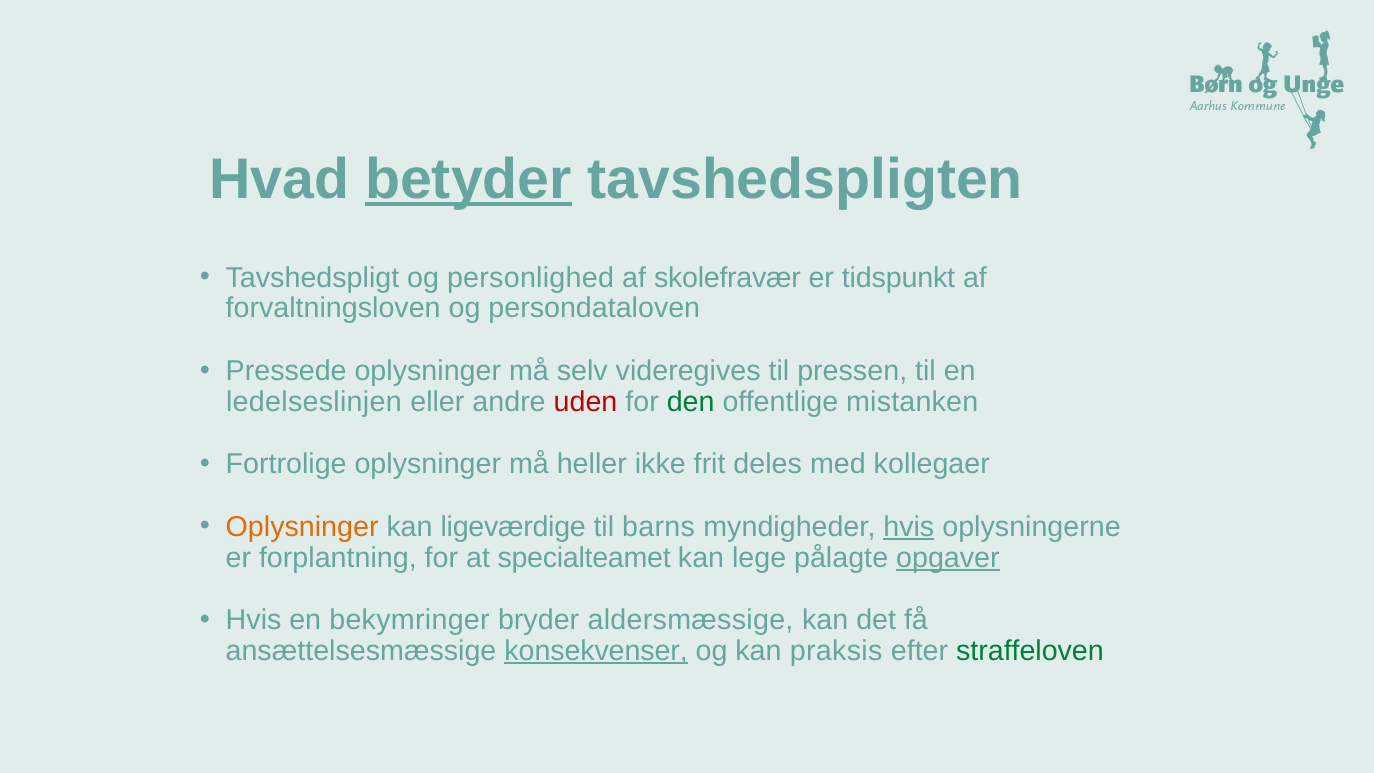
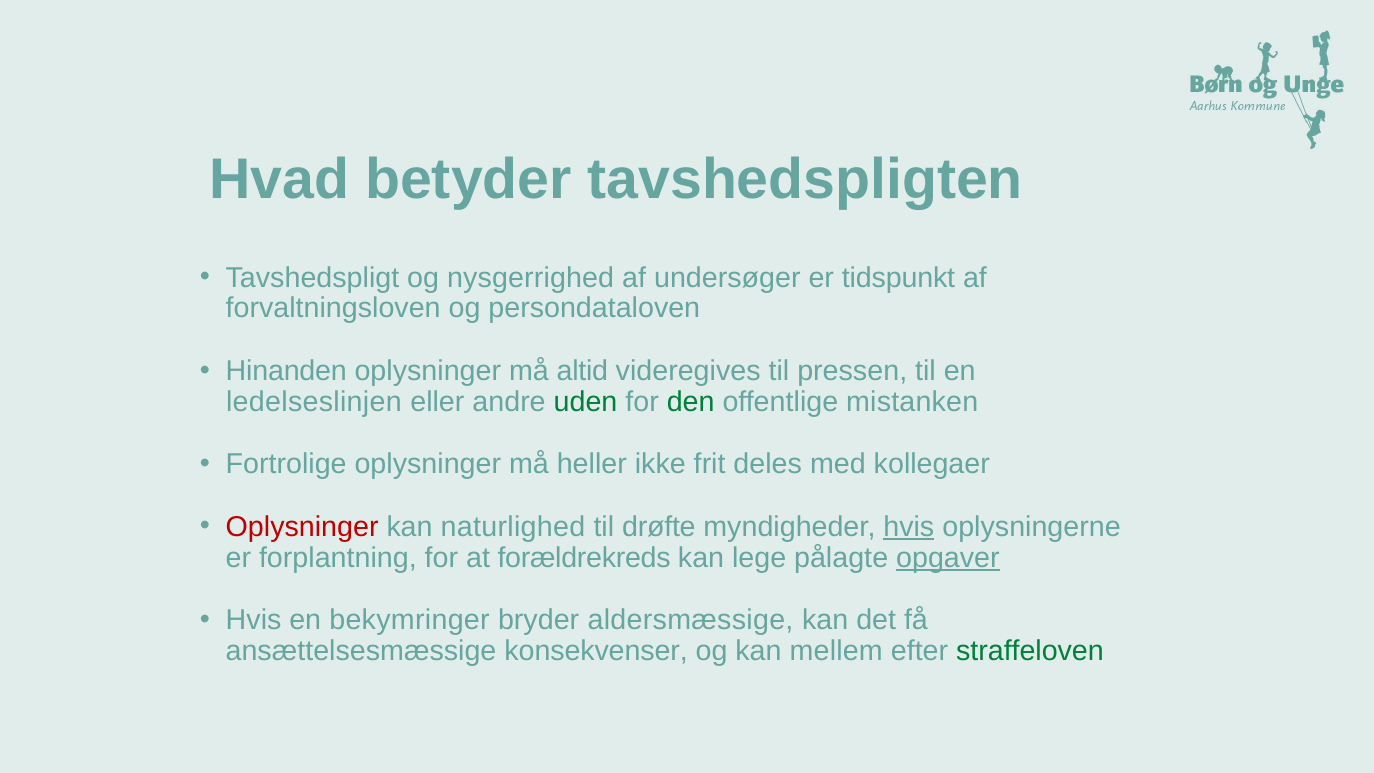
betyder underline: present -> none
personlighed: personlighed -> nysgerrighed
skolefravær: skolefravær -> undersøger
Pressede: Pressede -> Hinanden
selv: selv -> altid
uden colour: red -> green
Oplysninger at (302, 527) colour: orange -> red
ligeværdige: ligeværdige -> naturlighed
barns: barns -> drøfte
specialteamet: specialteamet -> forældrekreds
konsekvenser underline: present -> none
praksis: praksis -> mellem
